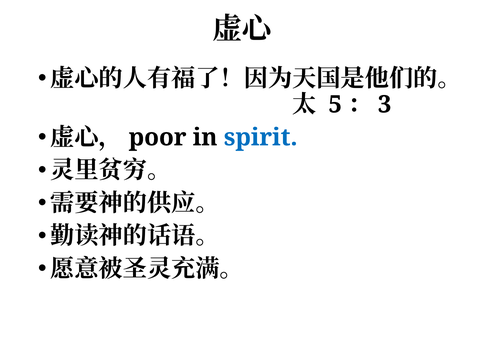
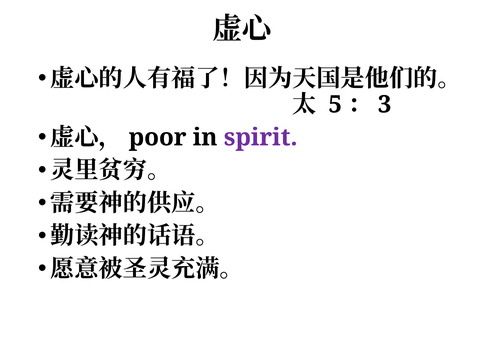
spirit colour: blue -> purple
